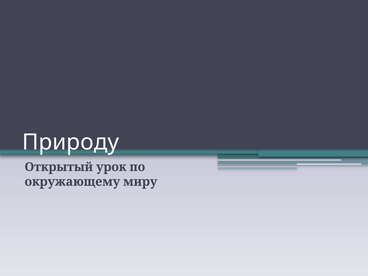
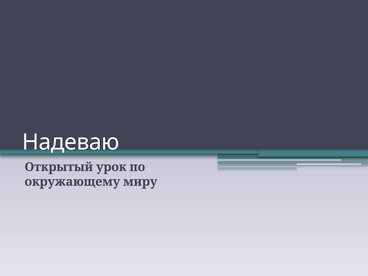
Природу: Природу -> Надеваю
